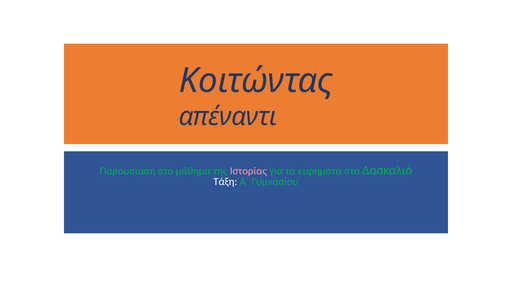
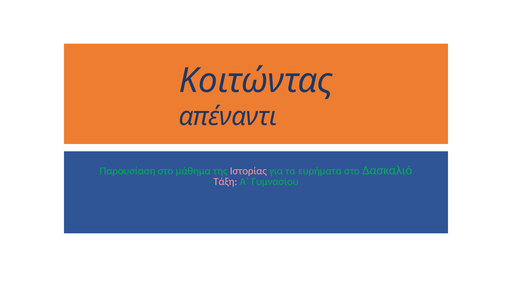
Τάξη colour: white -> pink
